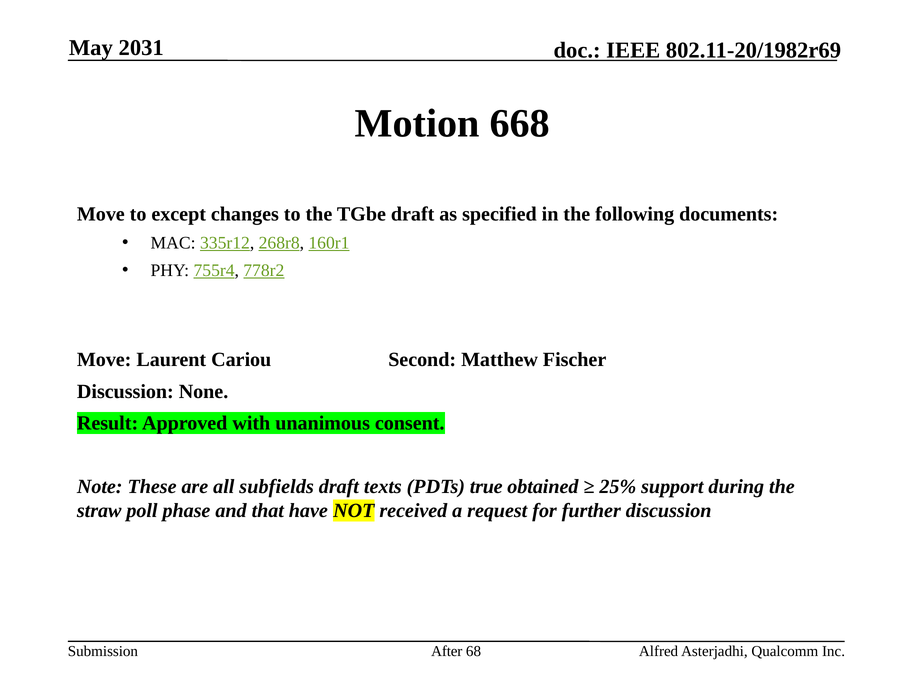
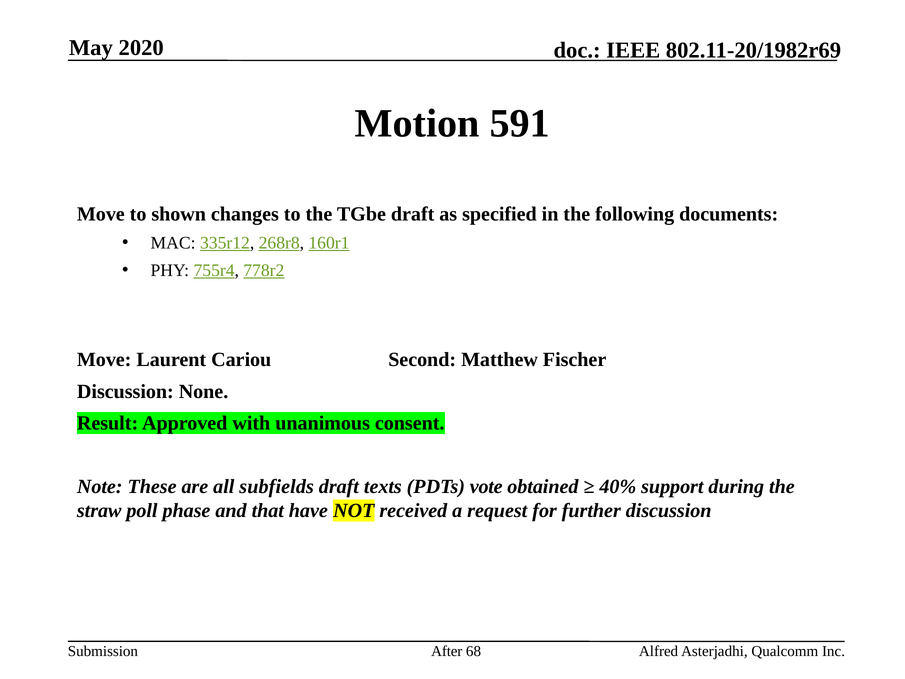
2031: 2031 -> 2020
668: 668 -> 591
except: except -> shown
true: true -> vote
25%: 25% -> 40%
